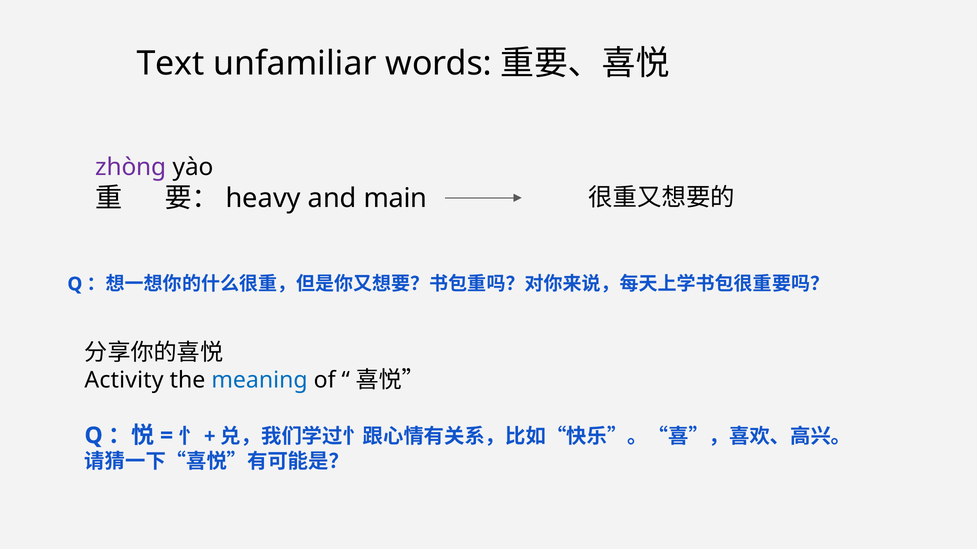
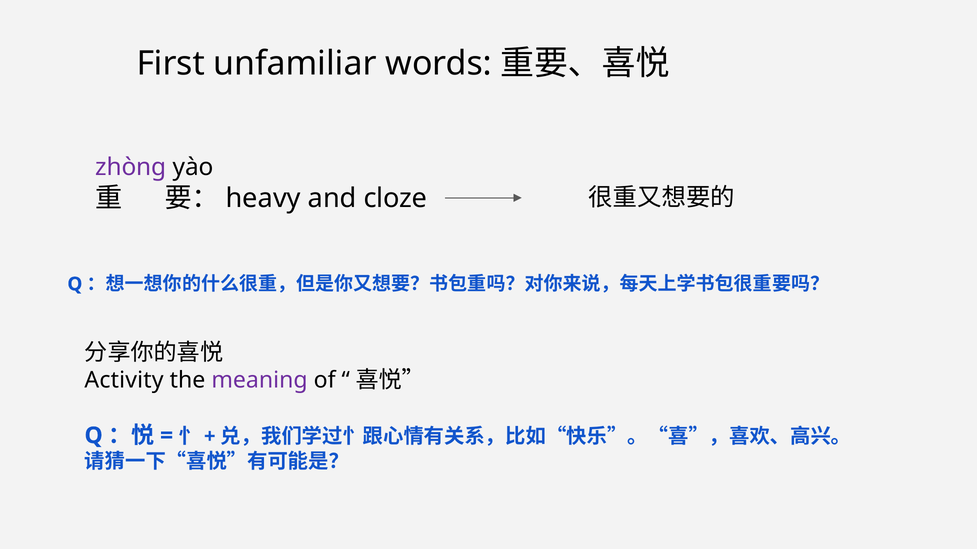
Text: Text -> First
main: main -> cloze
meaning colour: blue -> purple
